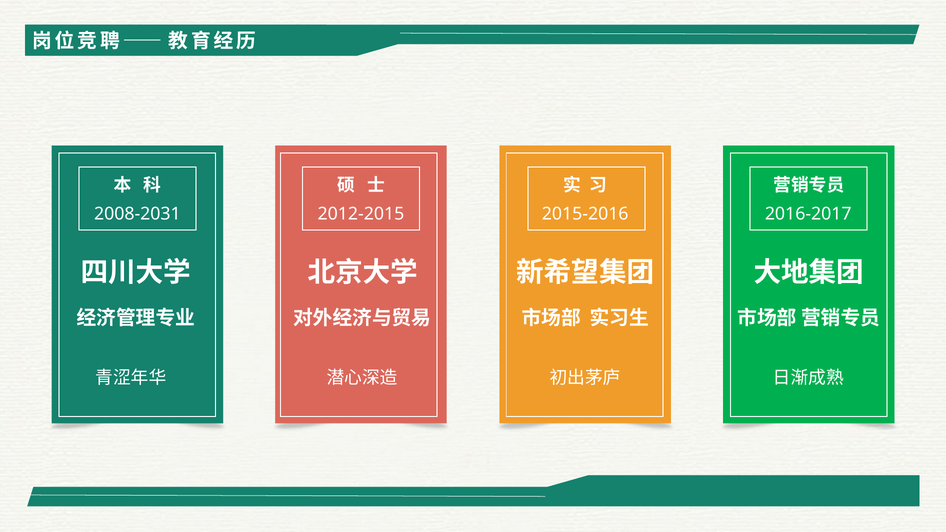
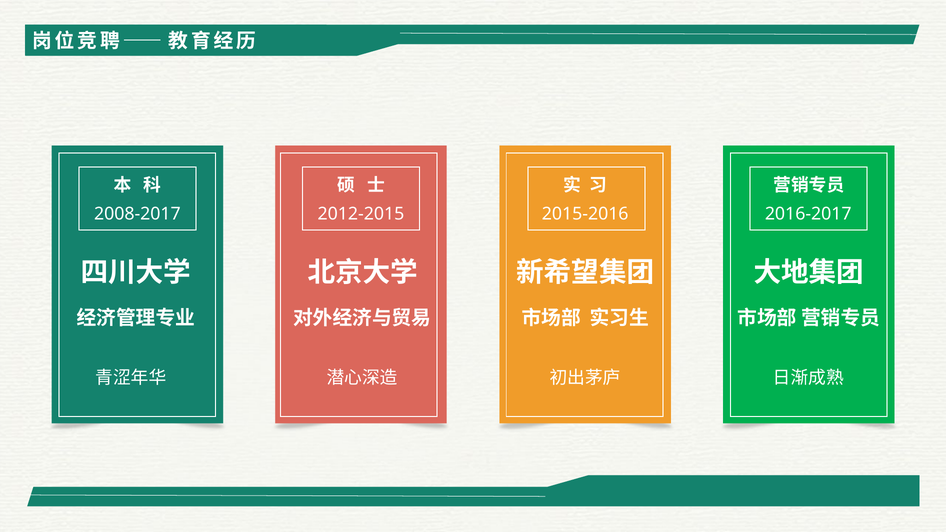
2008-2031: 2008-2031 -> 2008-2017
